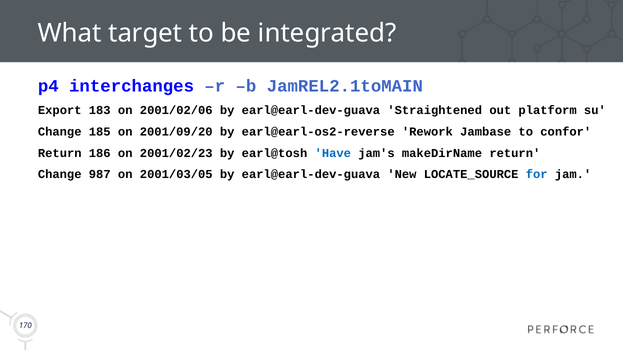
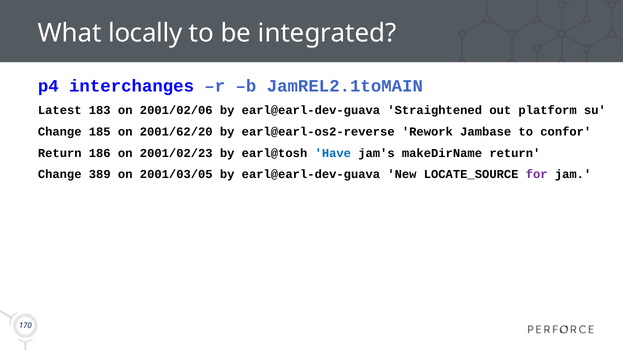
target: target -> locally
Export: Export -> Latest
2001/09/20: 2001/09/20 -> 2001/62/20
987: 987 -> 389
for colour: blue -> purple
